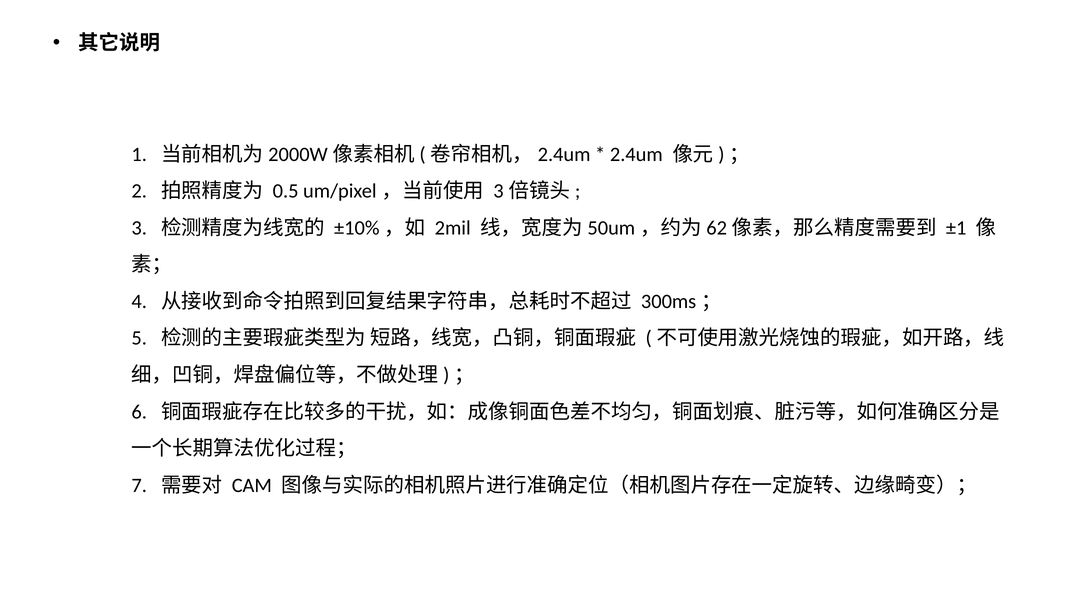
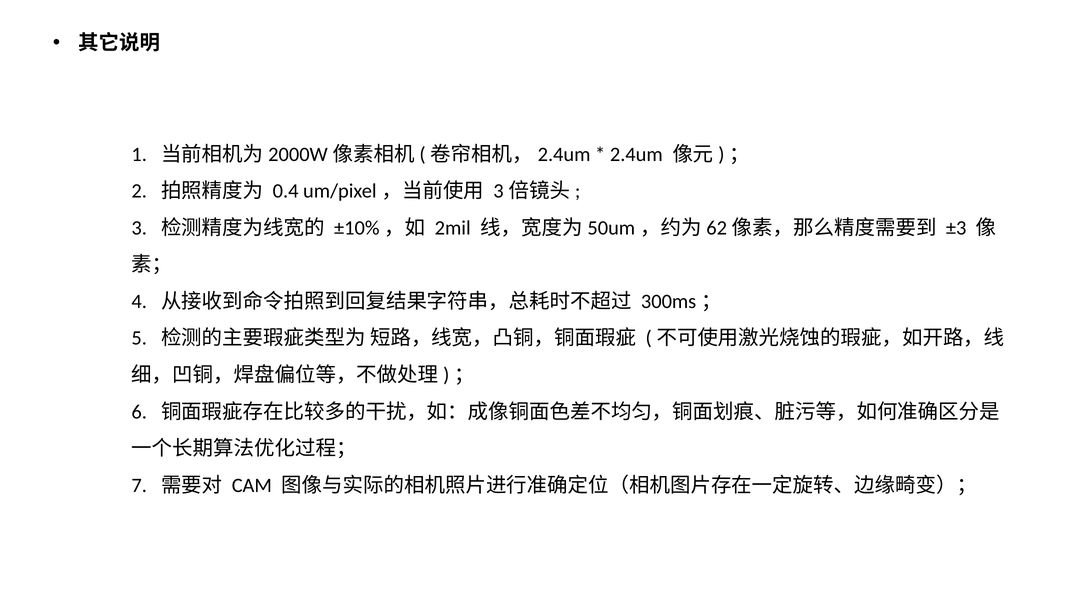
0.5: 0.5 -> 0.4
±1: ±1 -> ±3
